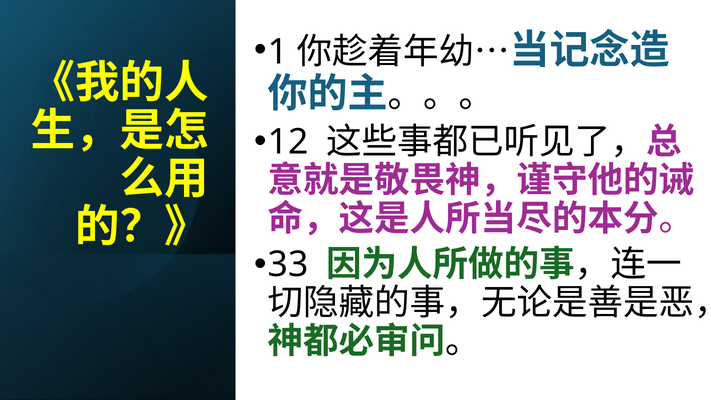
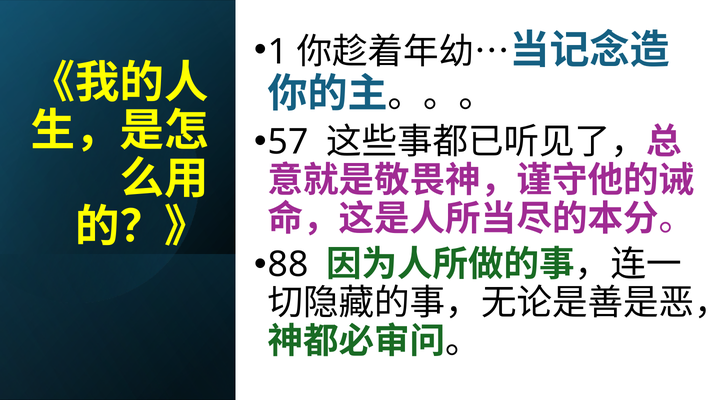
12: 12 -> 57
33: 33 -> 88
